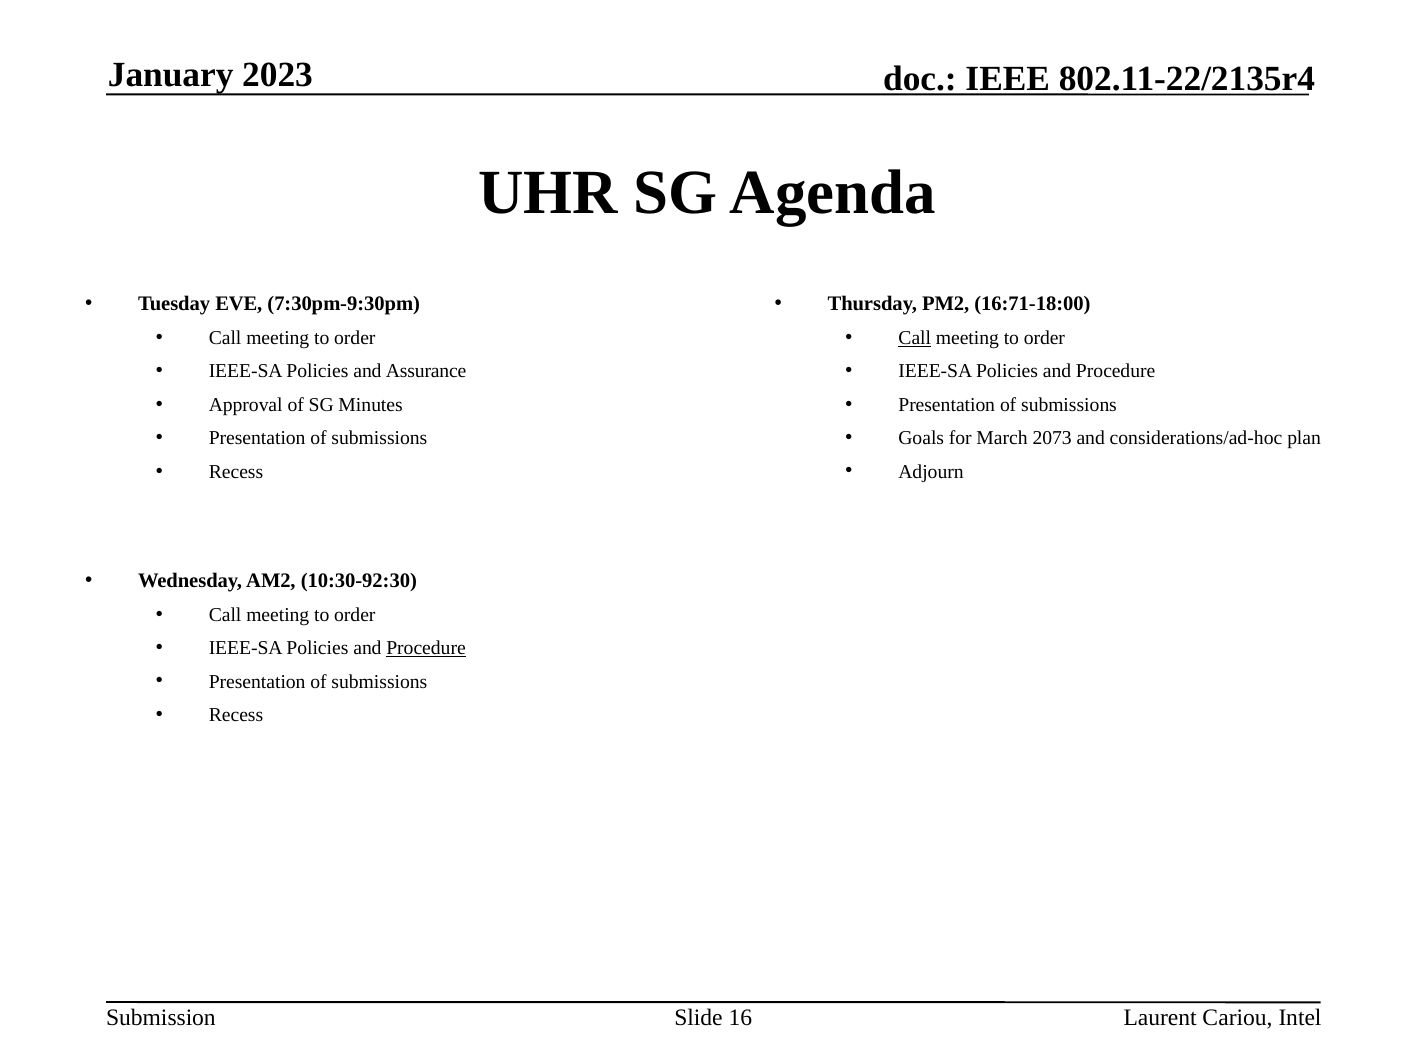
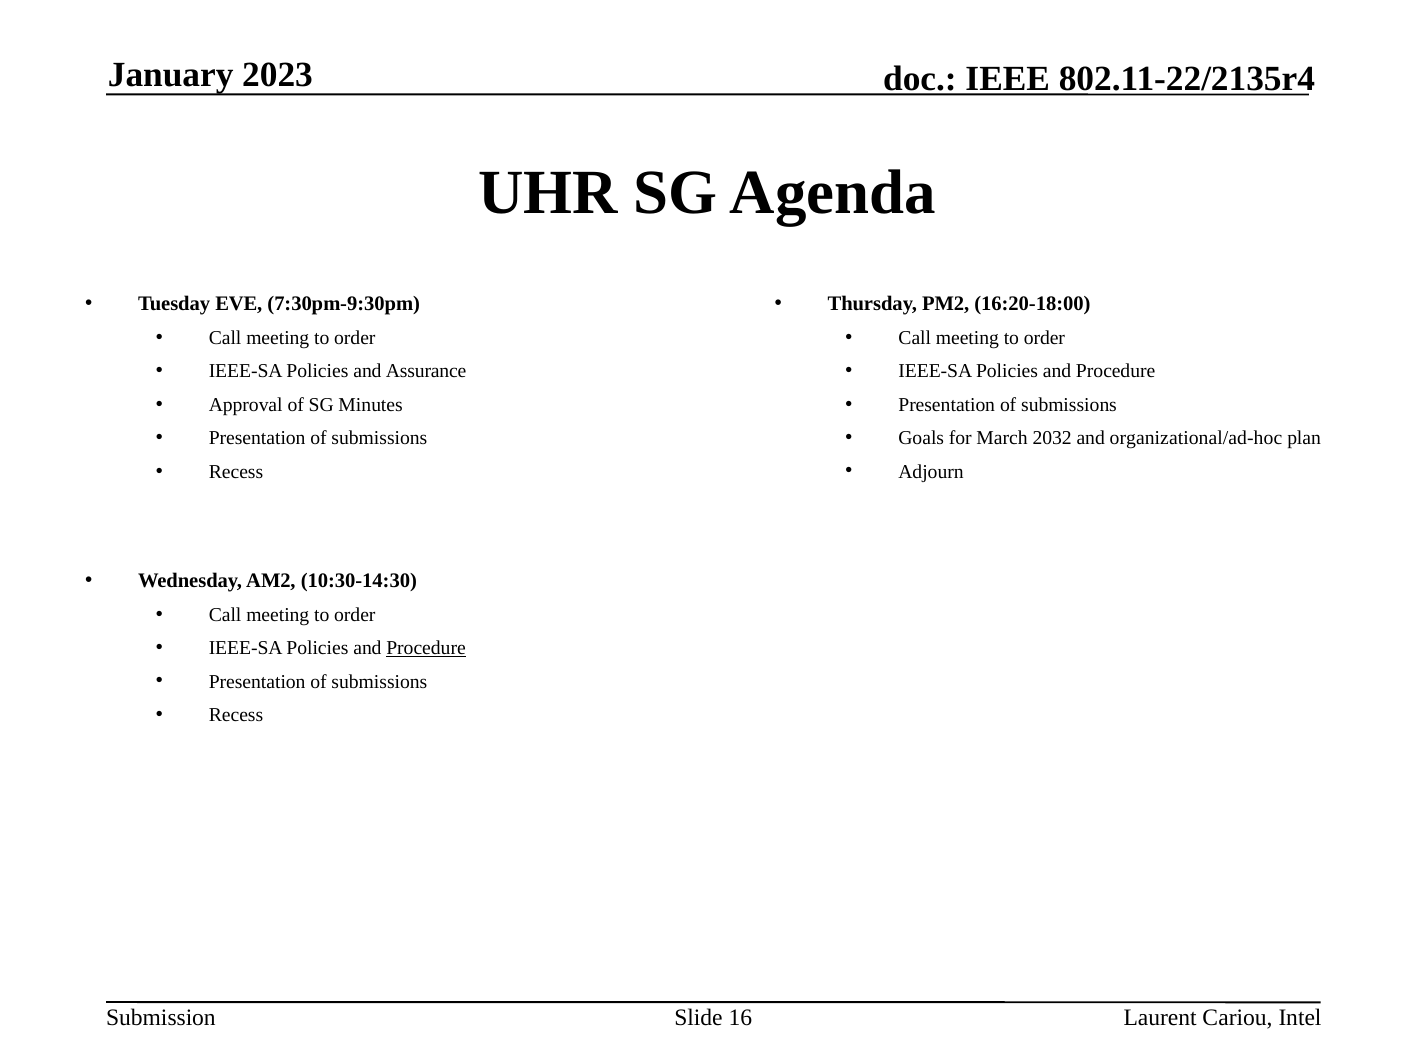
16:71-18:00: 16:71-18:00 -> 16:20-18:00
Call at (915, 338) underline: present -> none
2073: 2073 -> 2032
considerations/ad-hoc: considerations/ad-hoc -> organizational/ad-hoc
10:30-92:30: 10:30-92:30 -> 10:30-14:30
